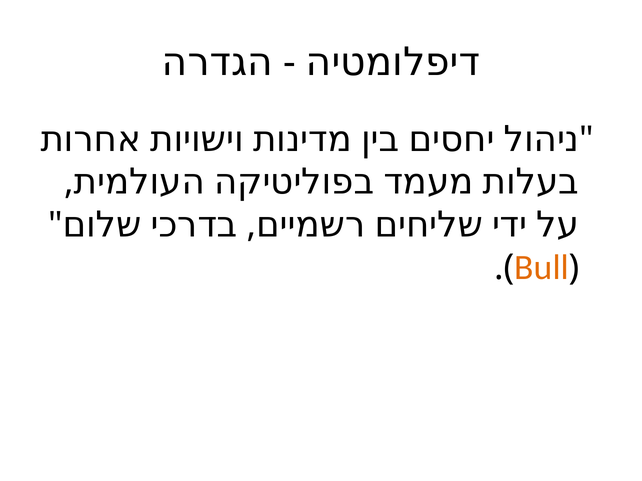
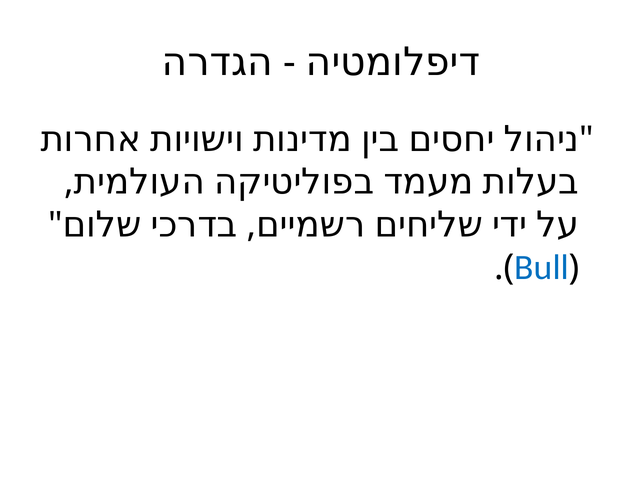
Bull colour: orange -> blue
